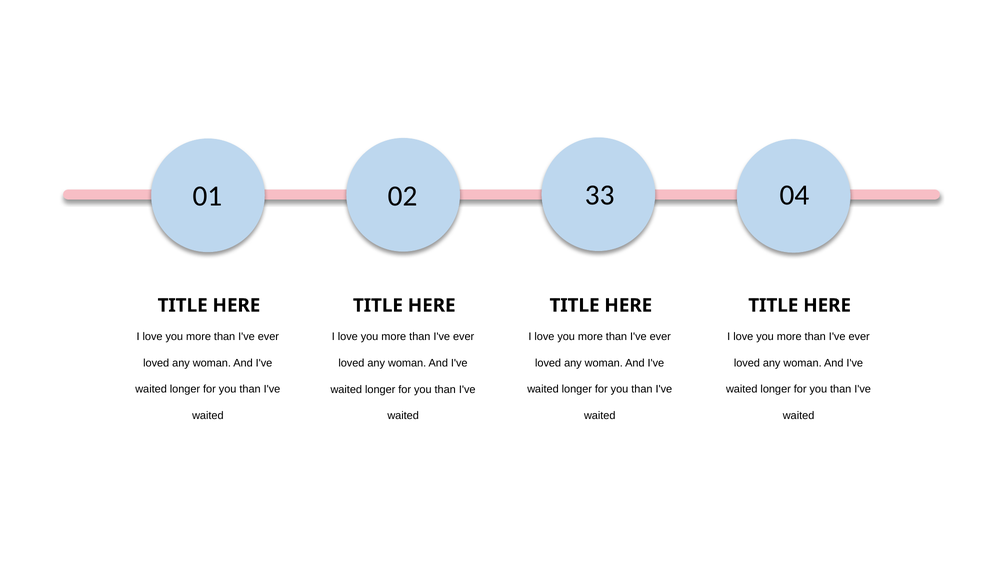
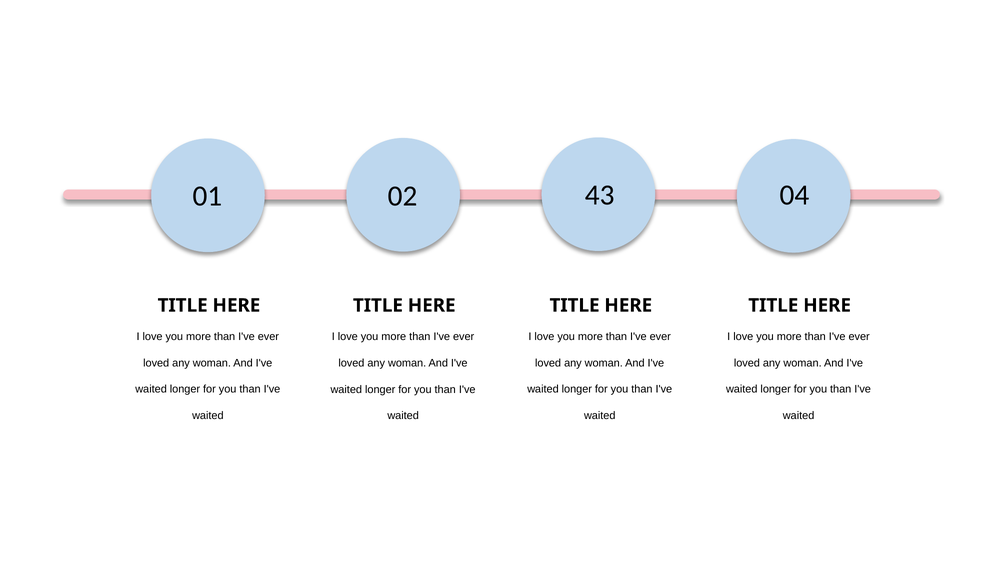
33: 33 -> 43
